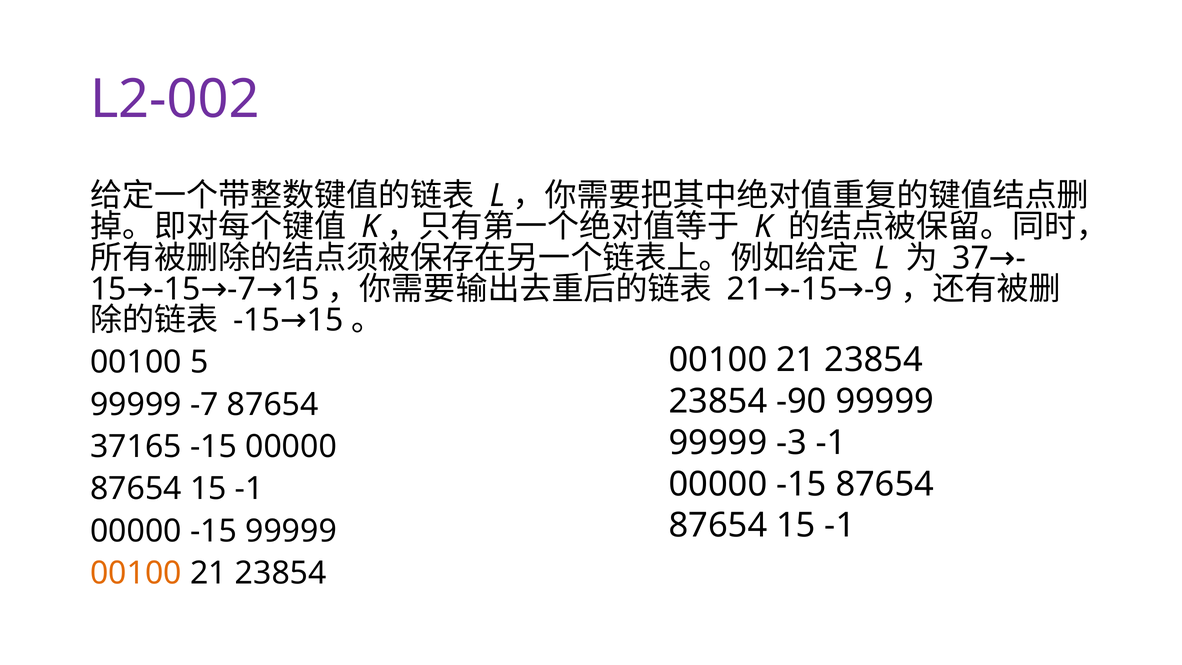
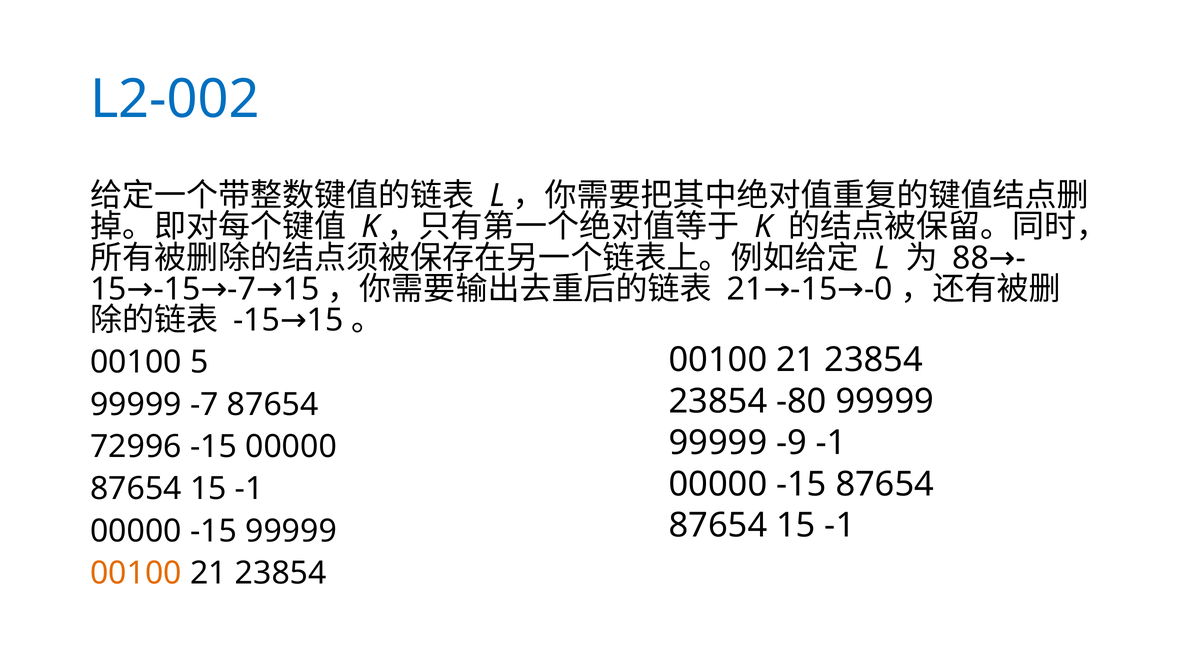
L2-002 colour: purple -> blue
37: 37 -> 88
-9: -9 -> -0
-90: -90 -> -80
-3: -3 -> -9
37165: 37165 -> 72996
